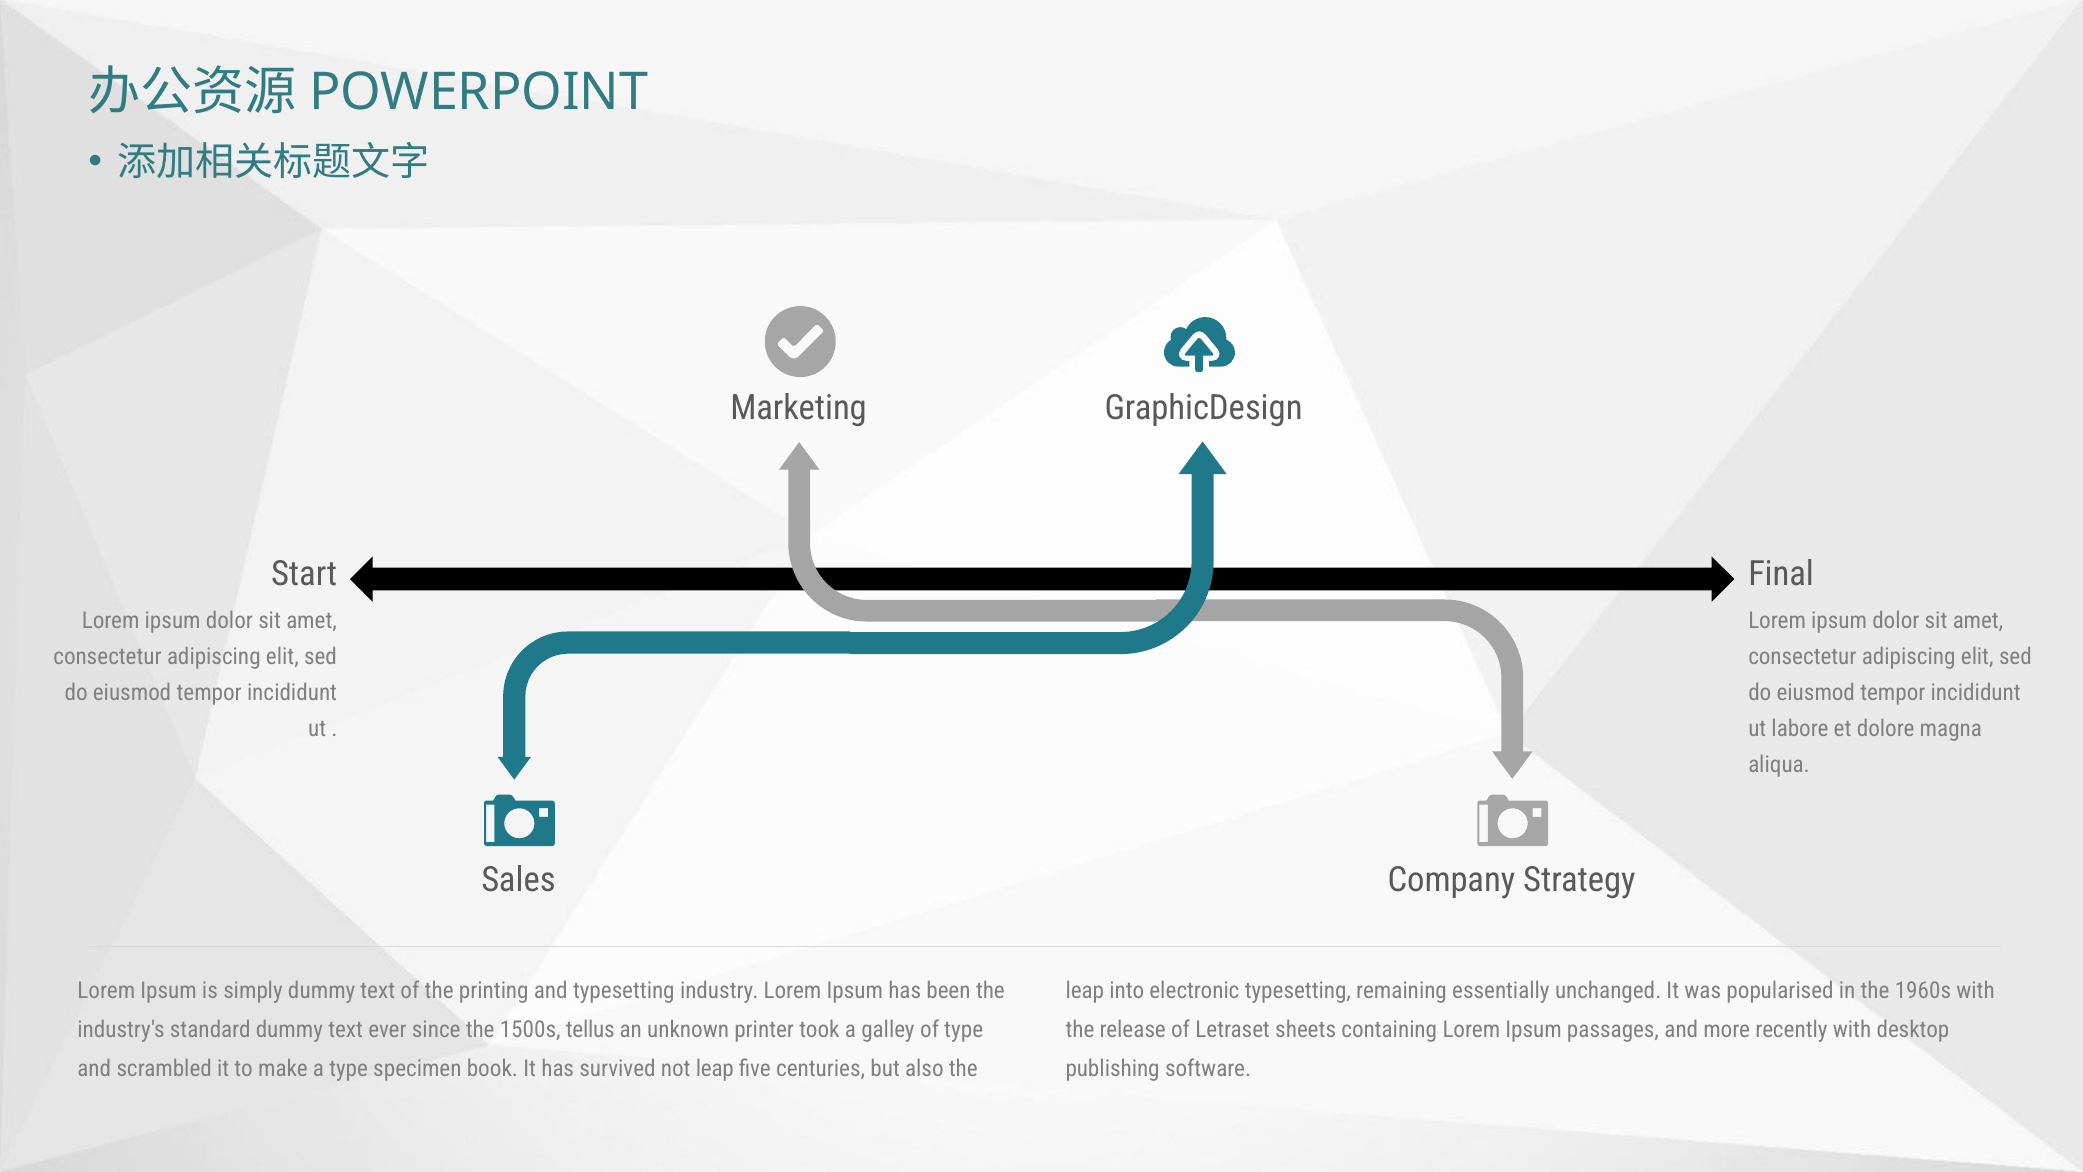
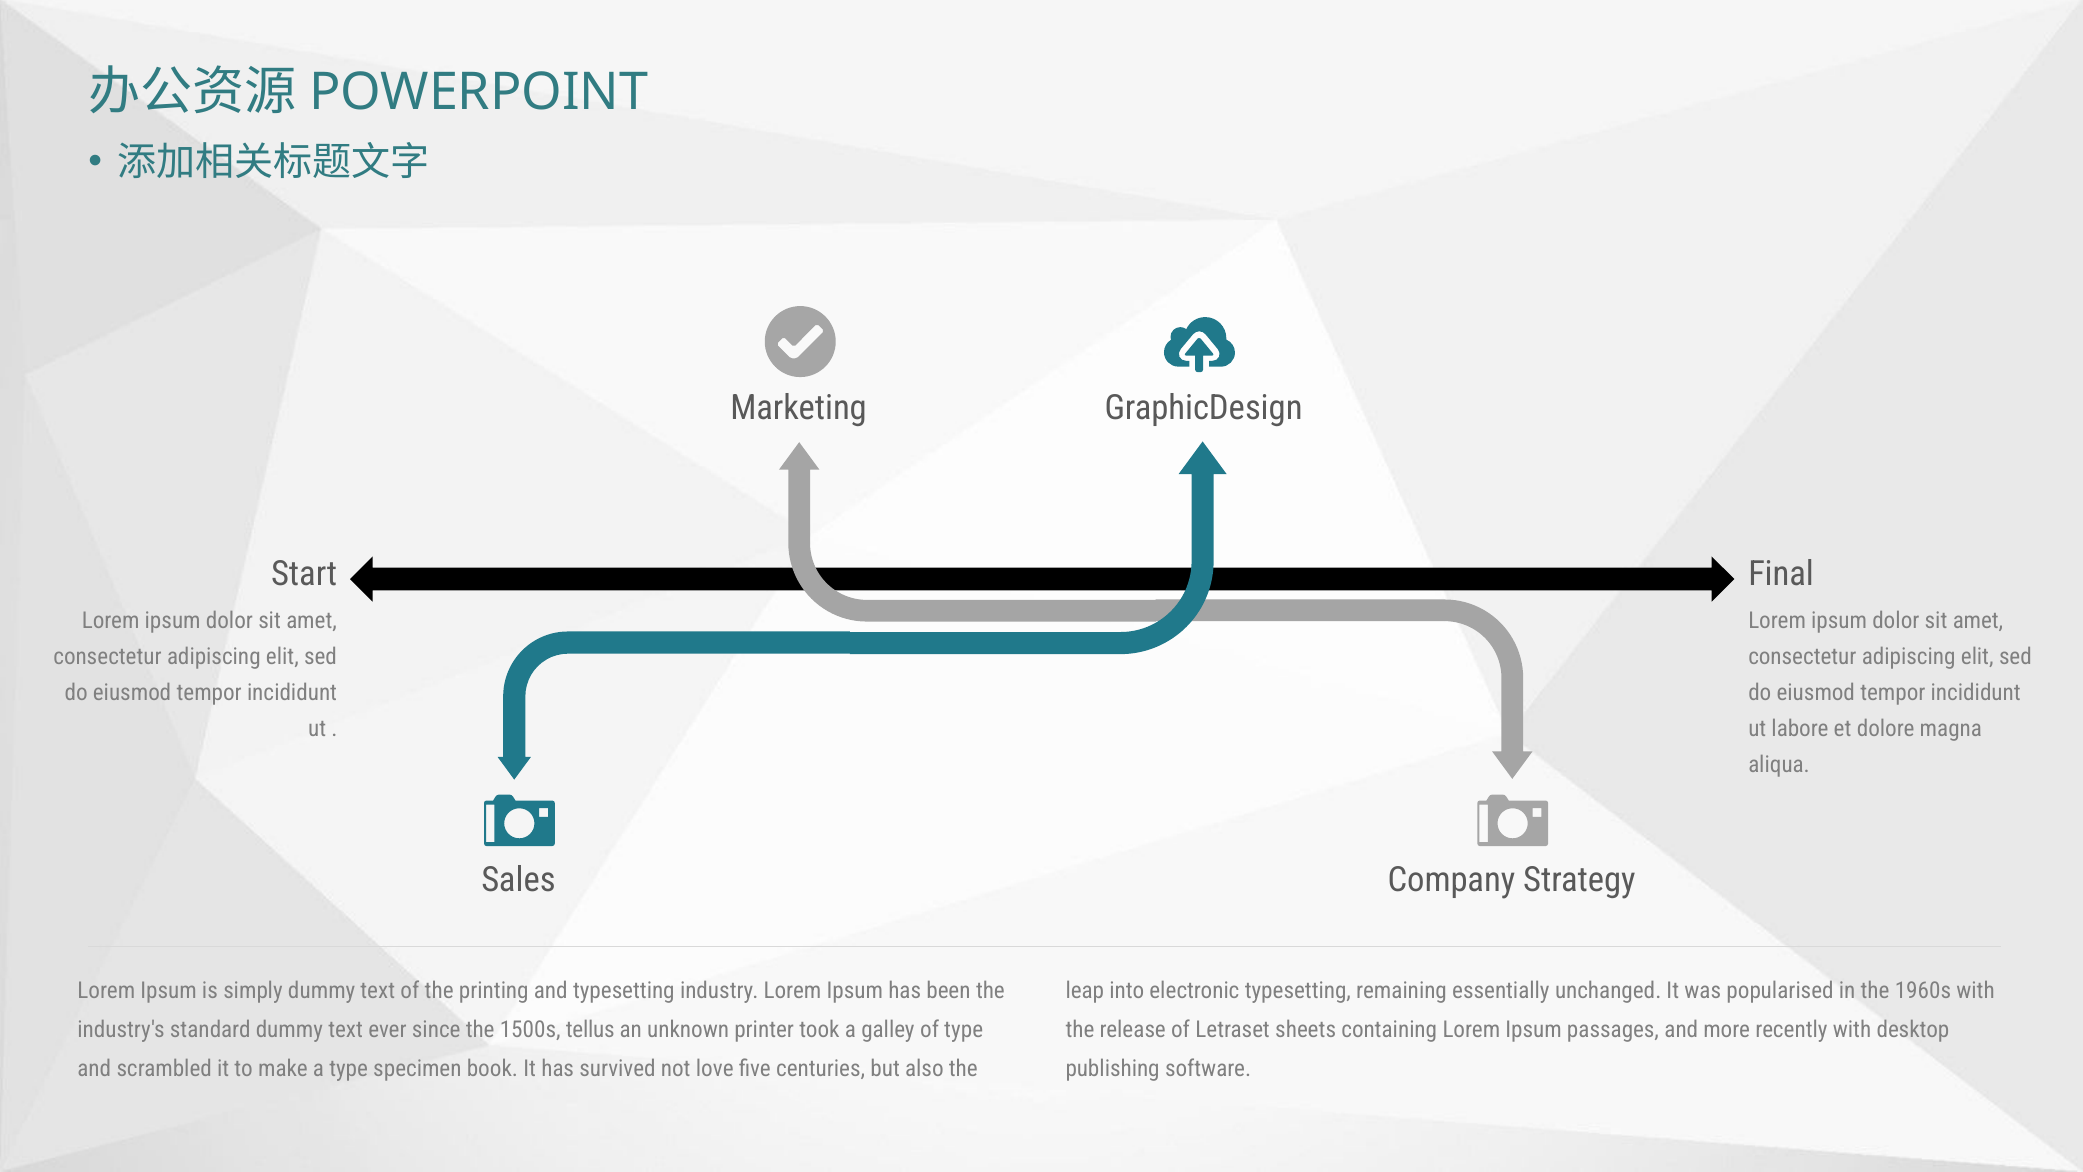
not leap: leap -> love
